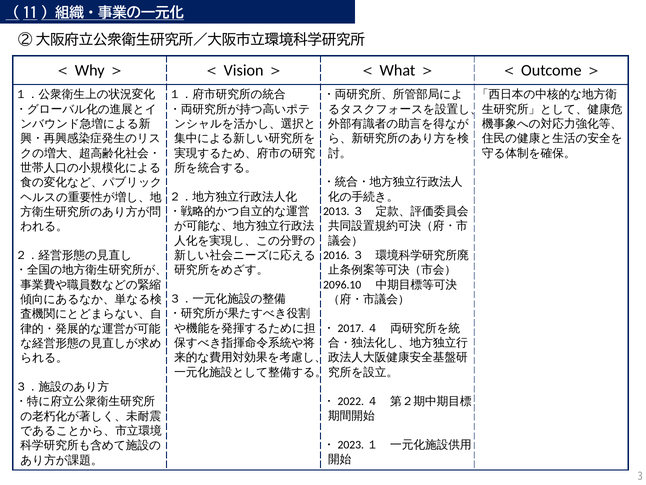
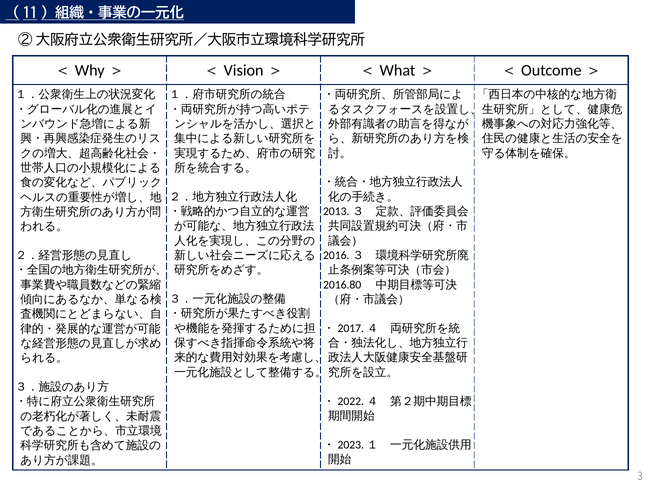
2096.10: 2096.10 -> 2016.80
